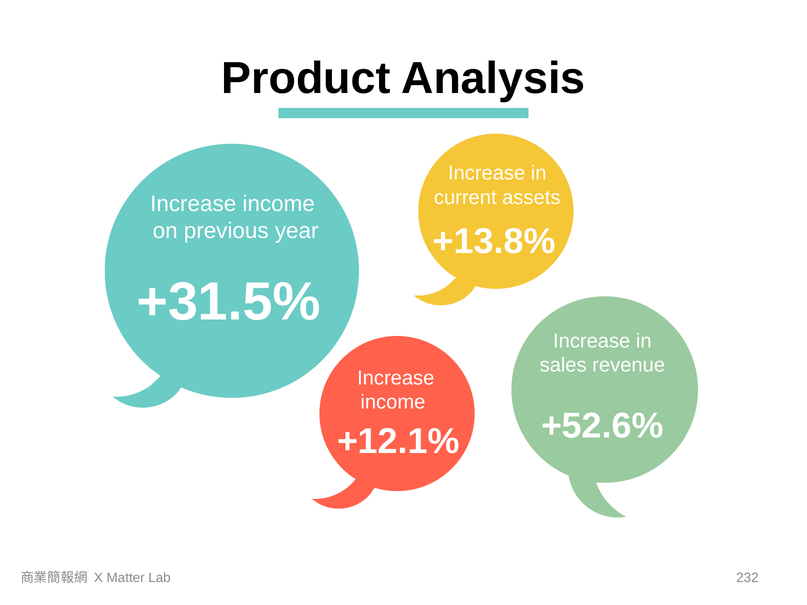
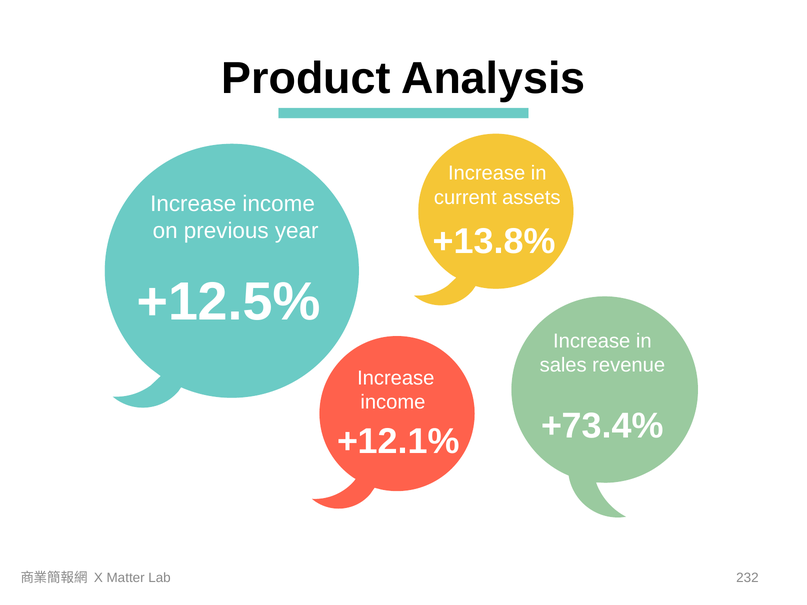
+31.5%: +31.5% -> +12.5%
+52.6%: +52.6% -> +73.4%
